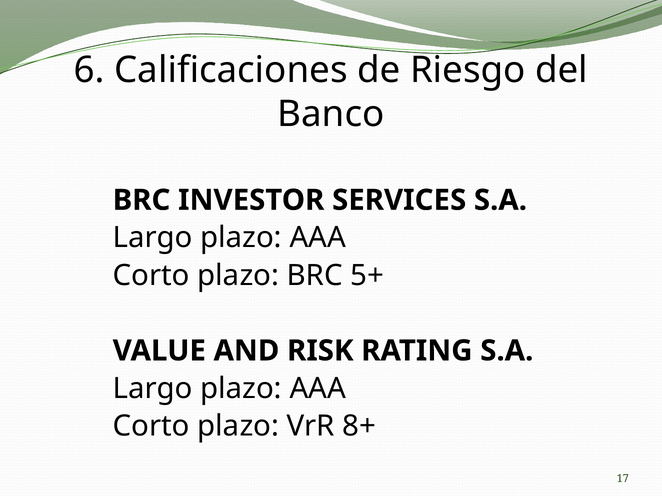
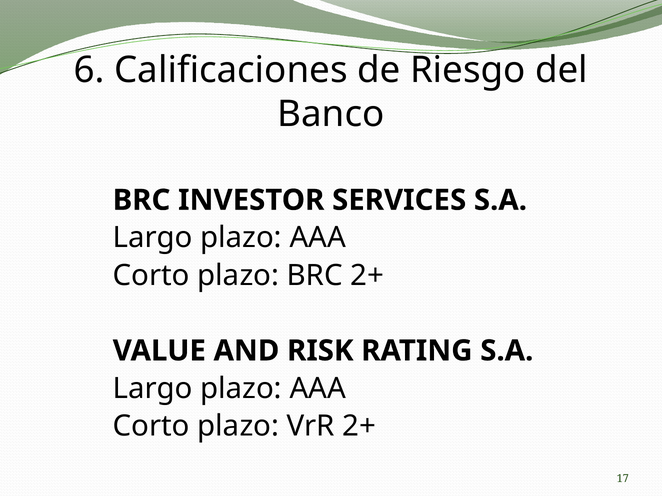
BRC 5+: 5+ -> 2+
VrR 8+: 8+ -> 2+
